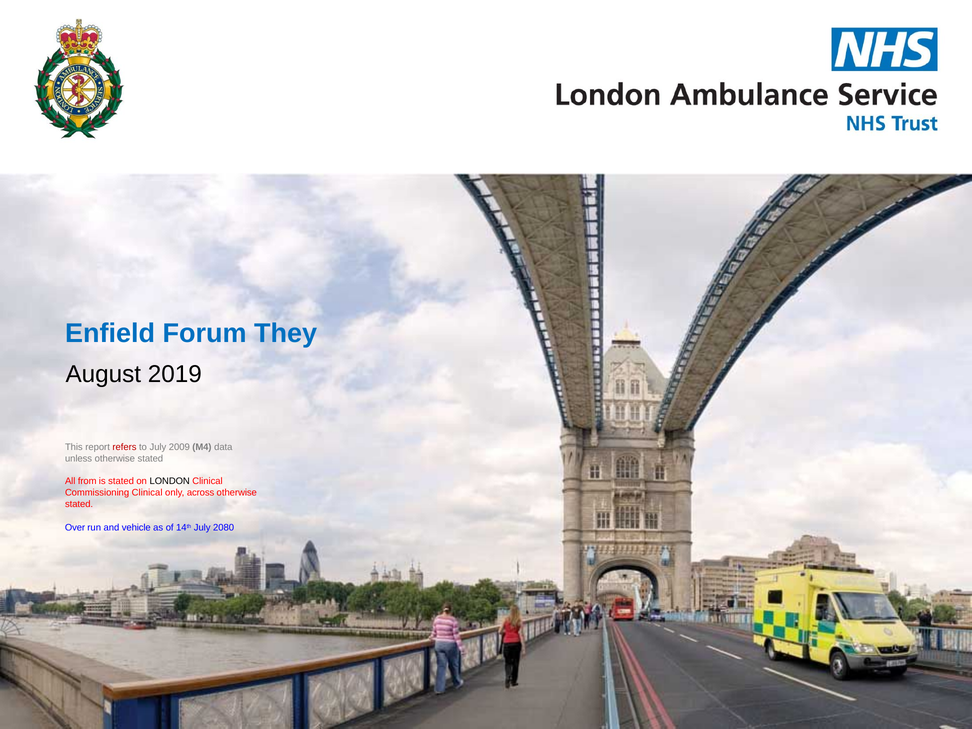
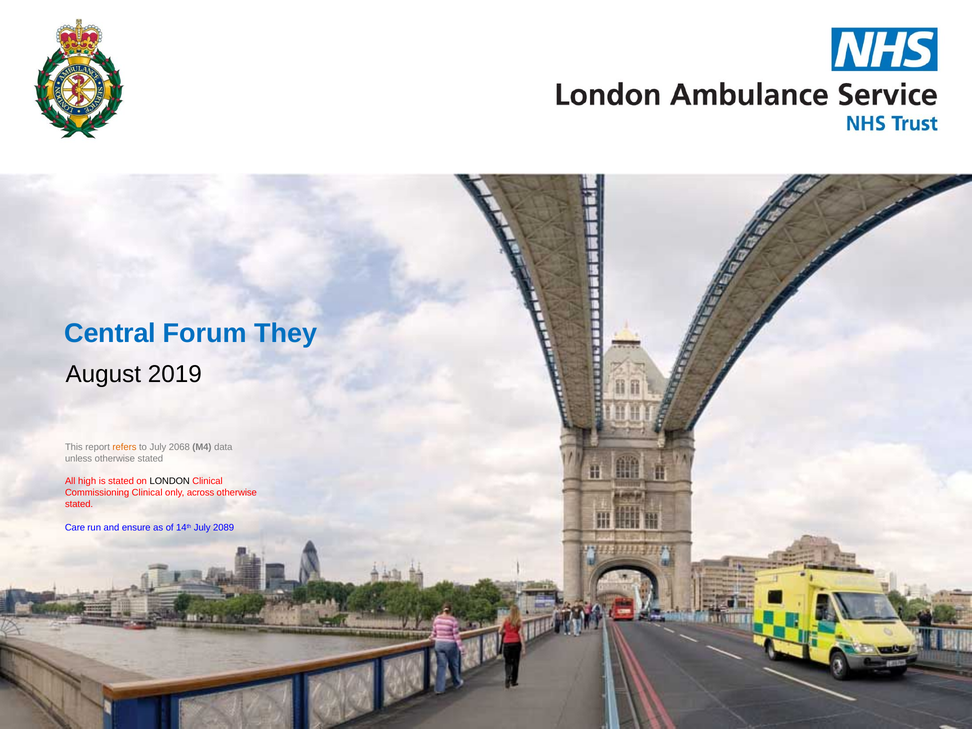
Enfield: Enfield -> Central
refers colour: red -> orange
2009: 2009 -> 2068
from: from -> high
Over: Over -> Care
vehicle: vehicle -> ensure
2080: 2080 -> 2089
